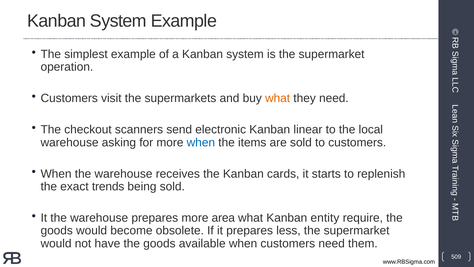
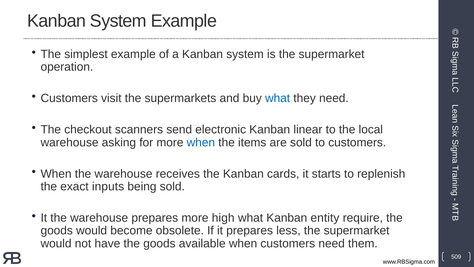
what at (278, 98) colour: orange -> blue
trends: trends -> inputs
area: area -> high
